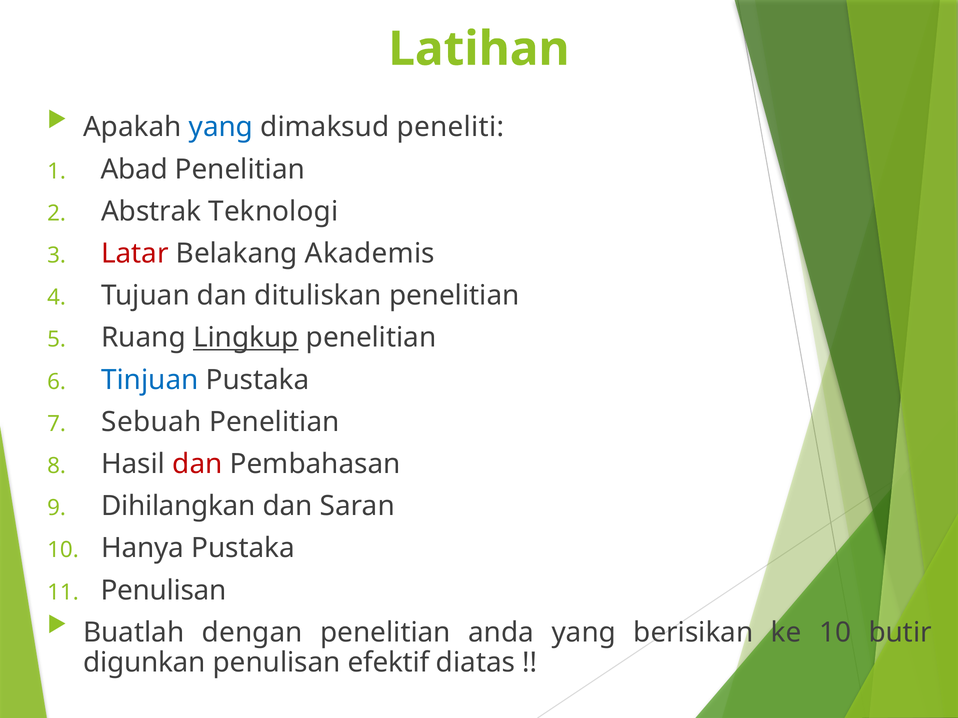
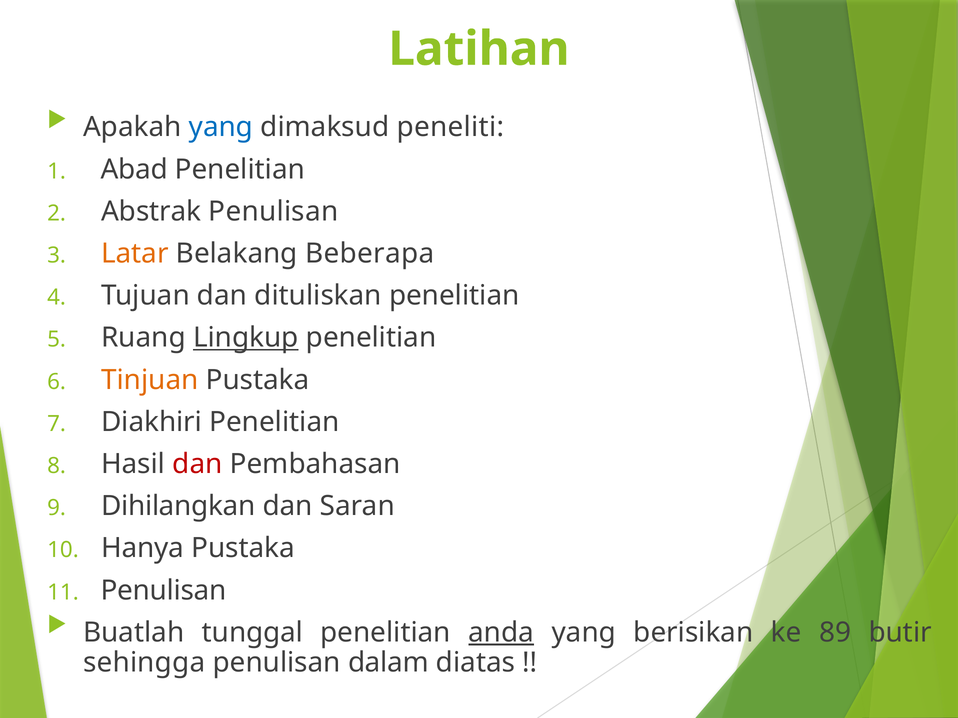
Abstrak Teknologi: Teknologi -> Penulisan
Latar colour: red -> orange
Akademis: Akademis -> Beberapa
Tinjuan colour: blue -> orange
Sebuah: Sebuah -> Diakhiri
dengan: dengan -> tunggal
anda underline: none -> present
ke 10: 10 -> 89
digunkan: digunkan -> sehingga
efektif: efektif -> dalam
